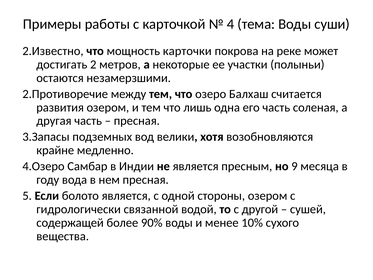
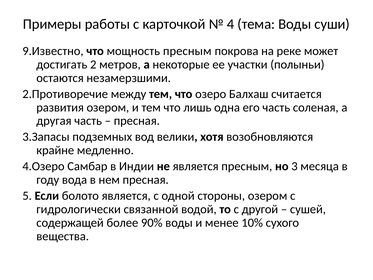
2.Известно: 2.Известно -> 9.Известно
мощность карточки: карточки -> пресным
9: 9 -> 3
